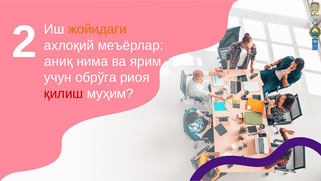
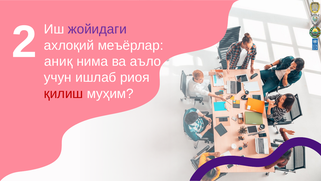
жойидаги colour: orange -> purple
ярим: ярим -> аъло
обрўга: обрўга -> ишлаб
